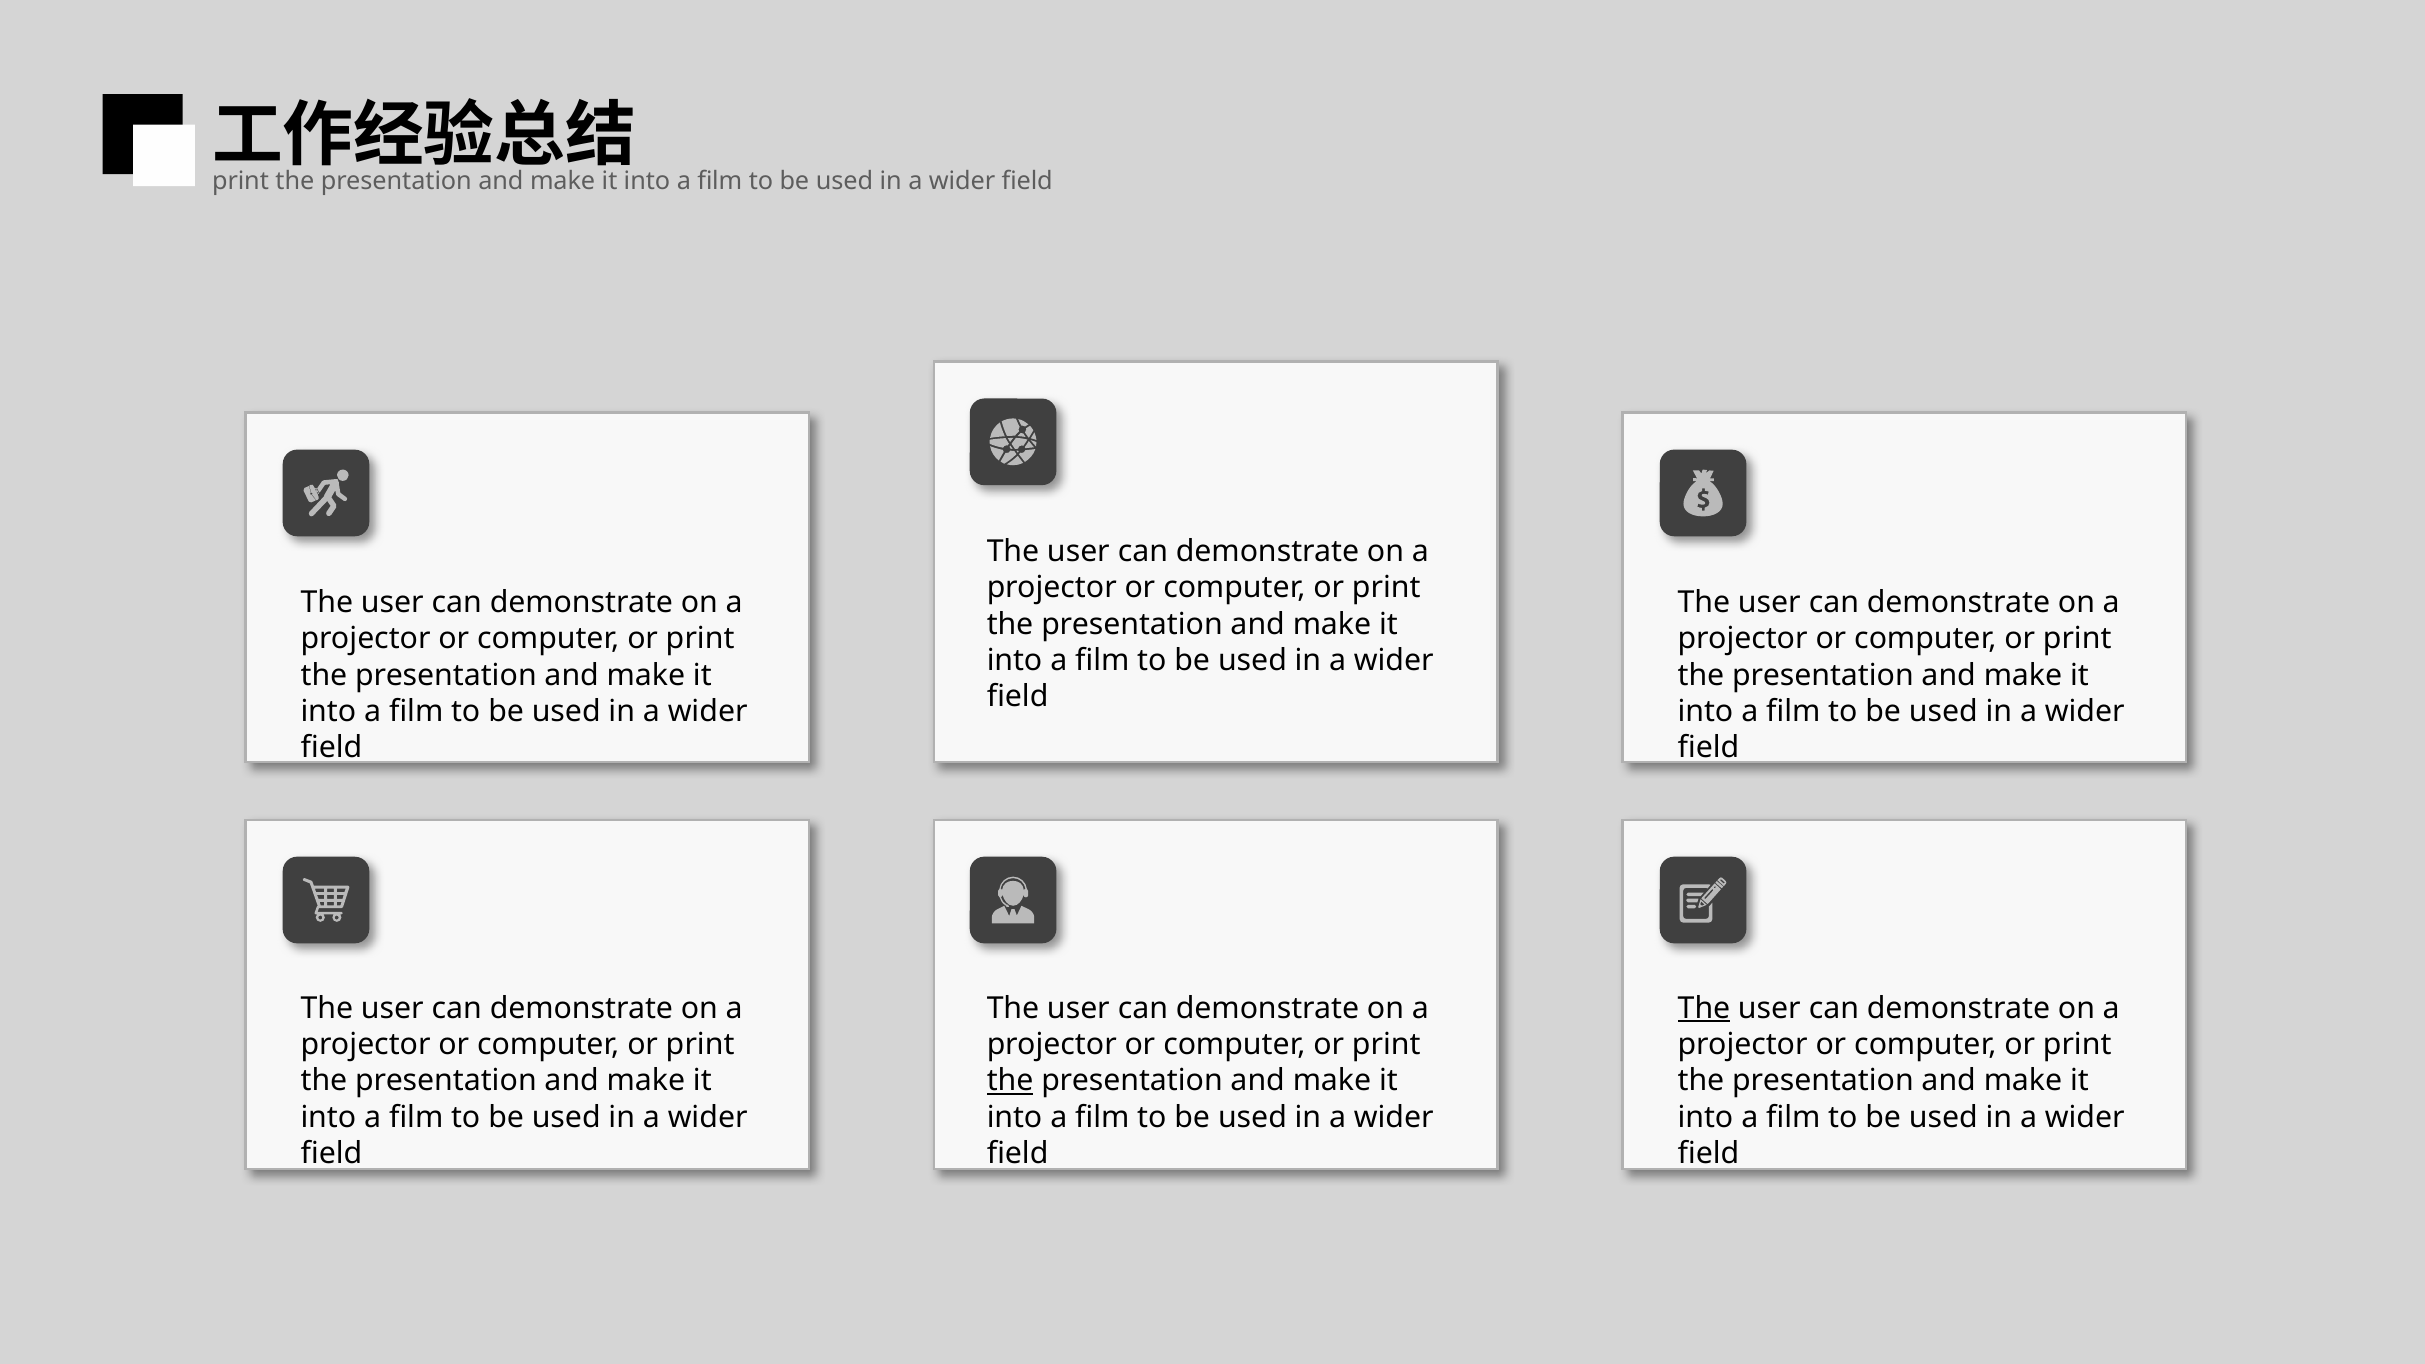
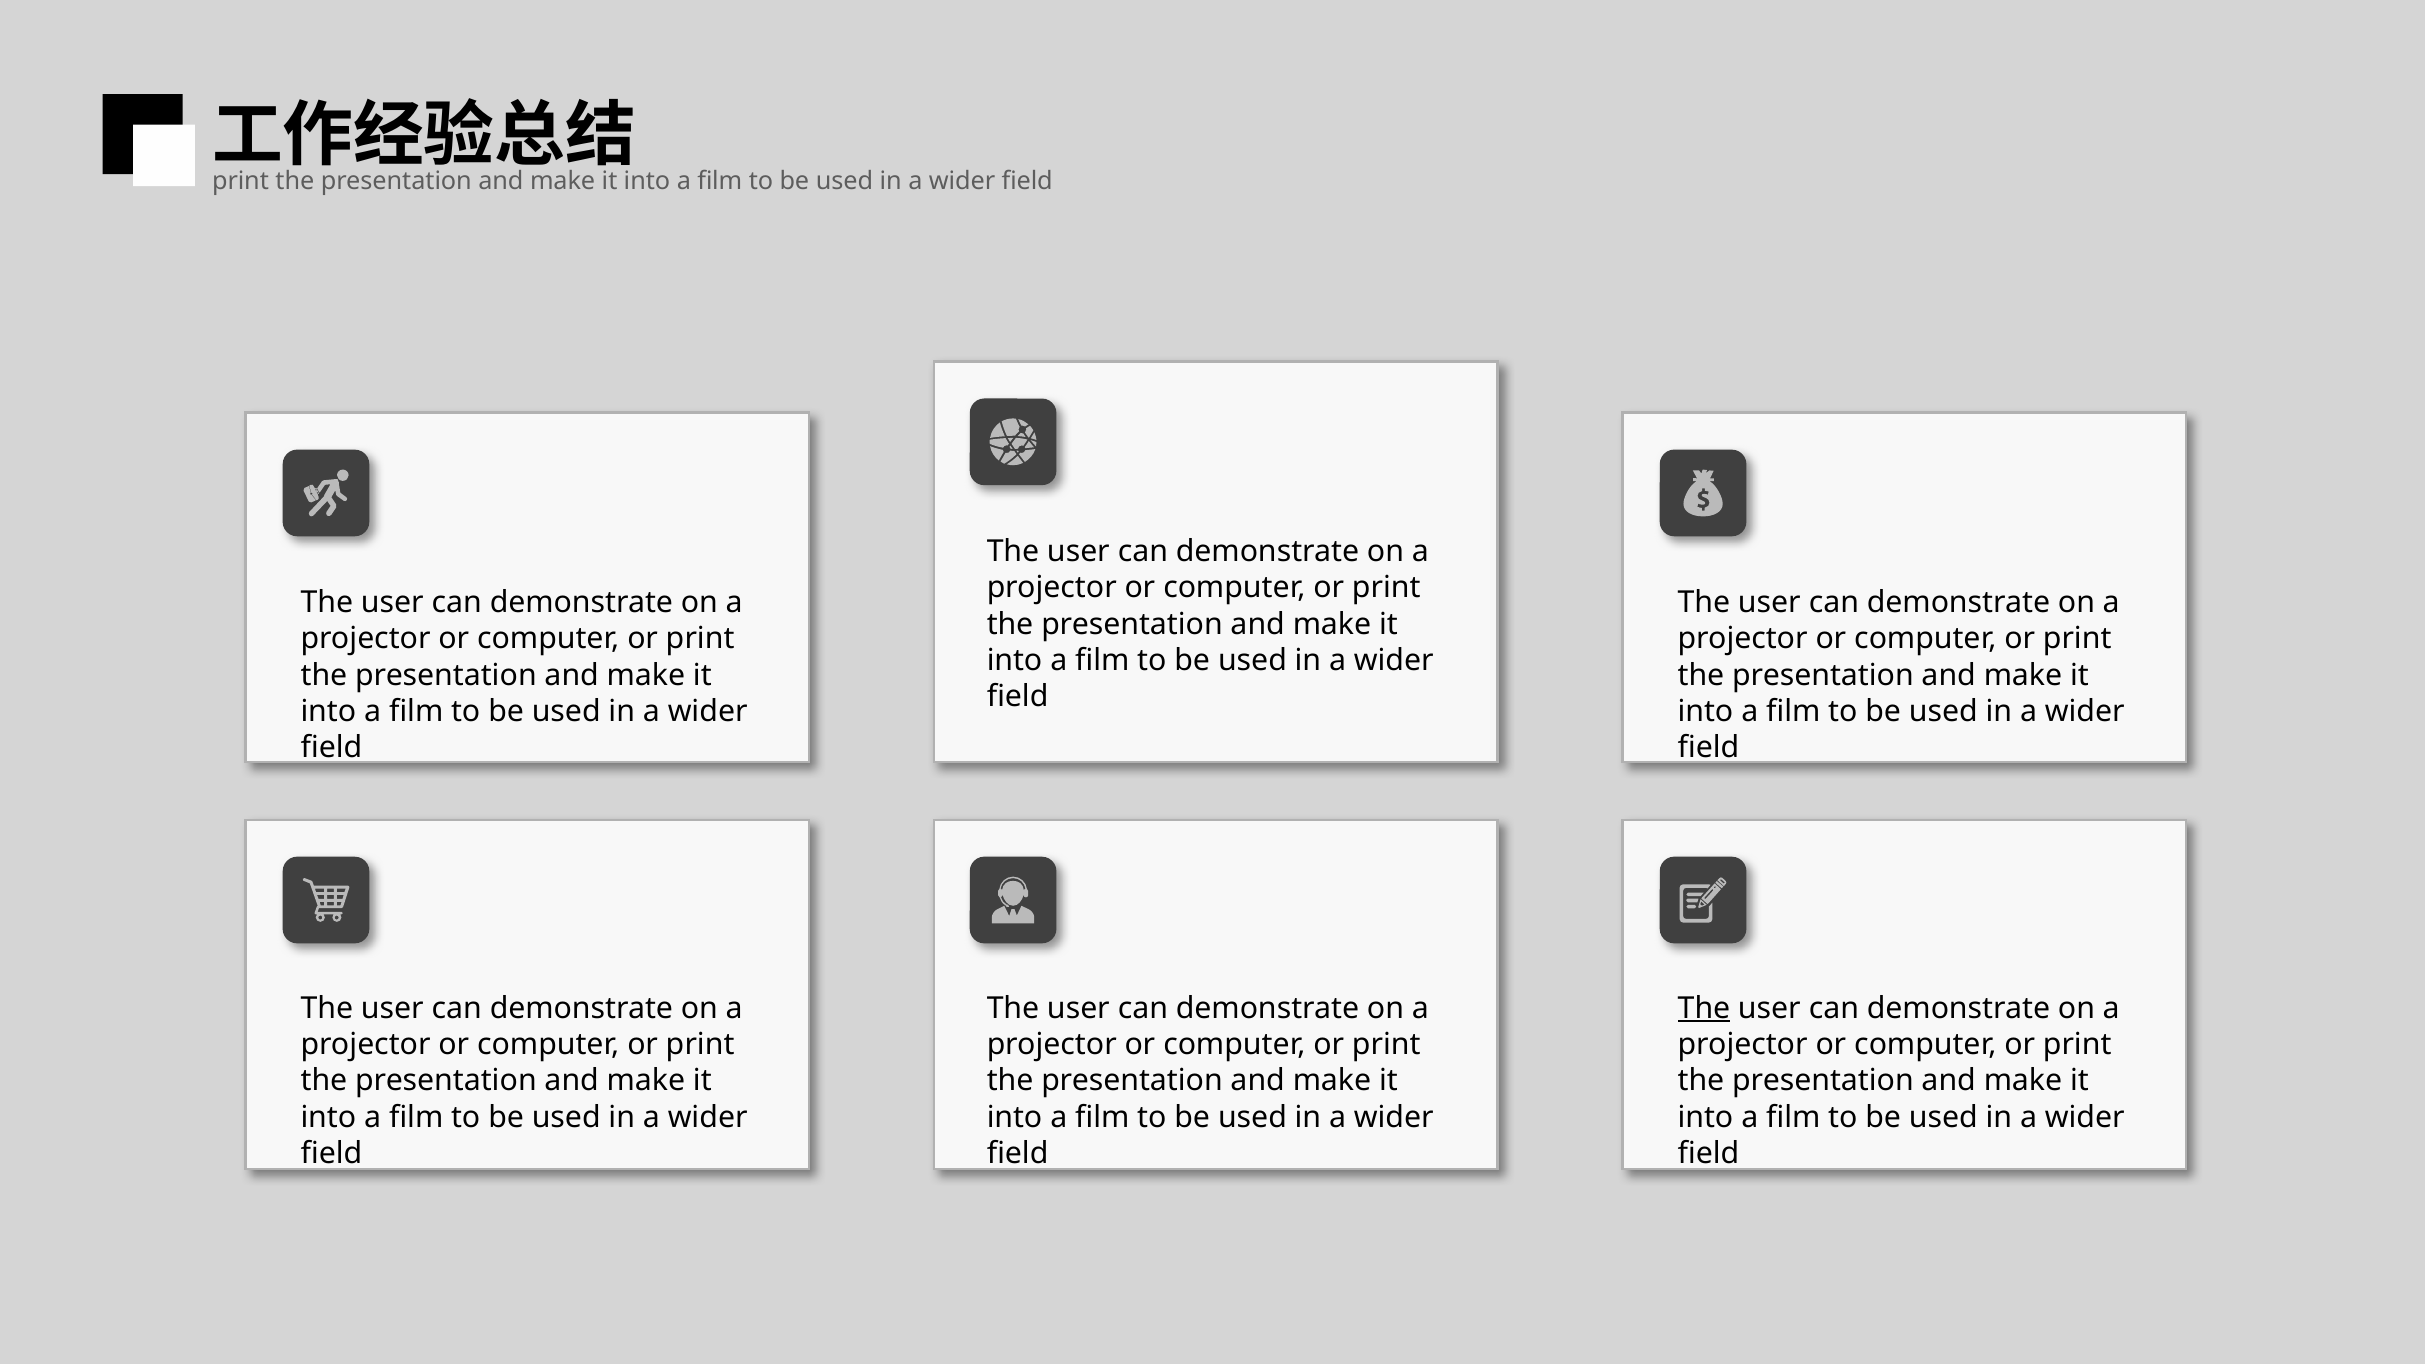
the at (1010, 1081) underline: present -> none
